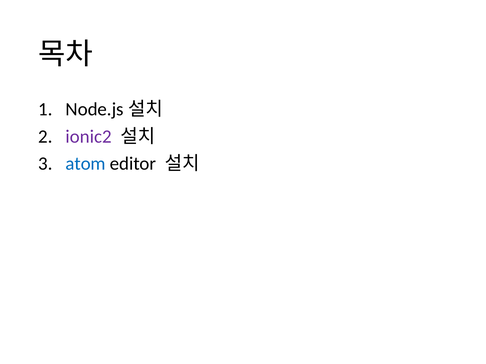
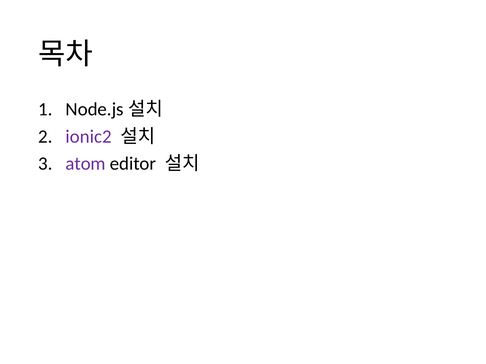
atom colour: blue -> purple
